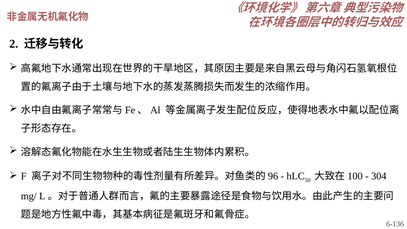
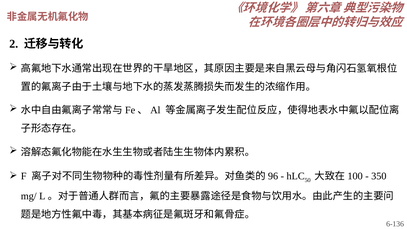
304: 304 -> 350
